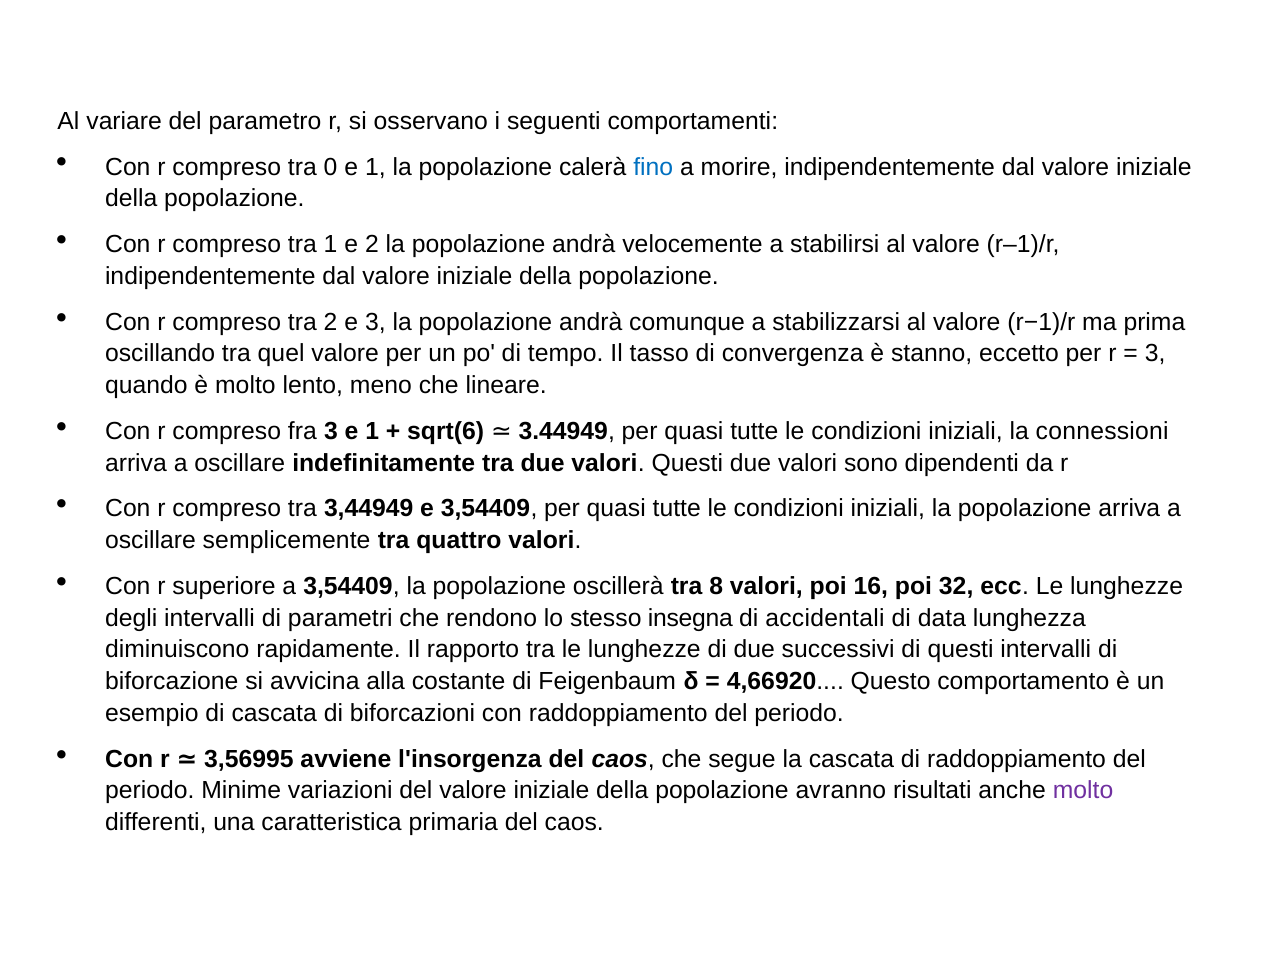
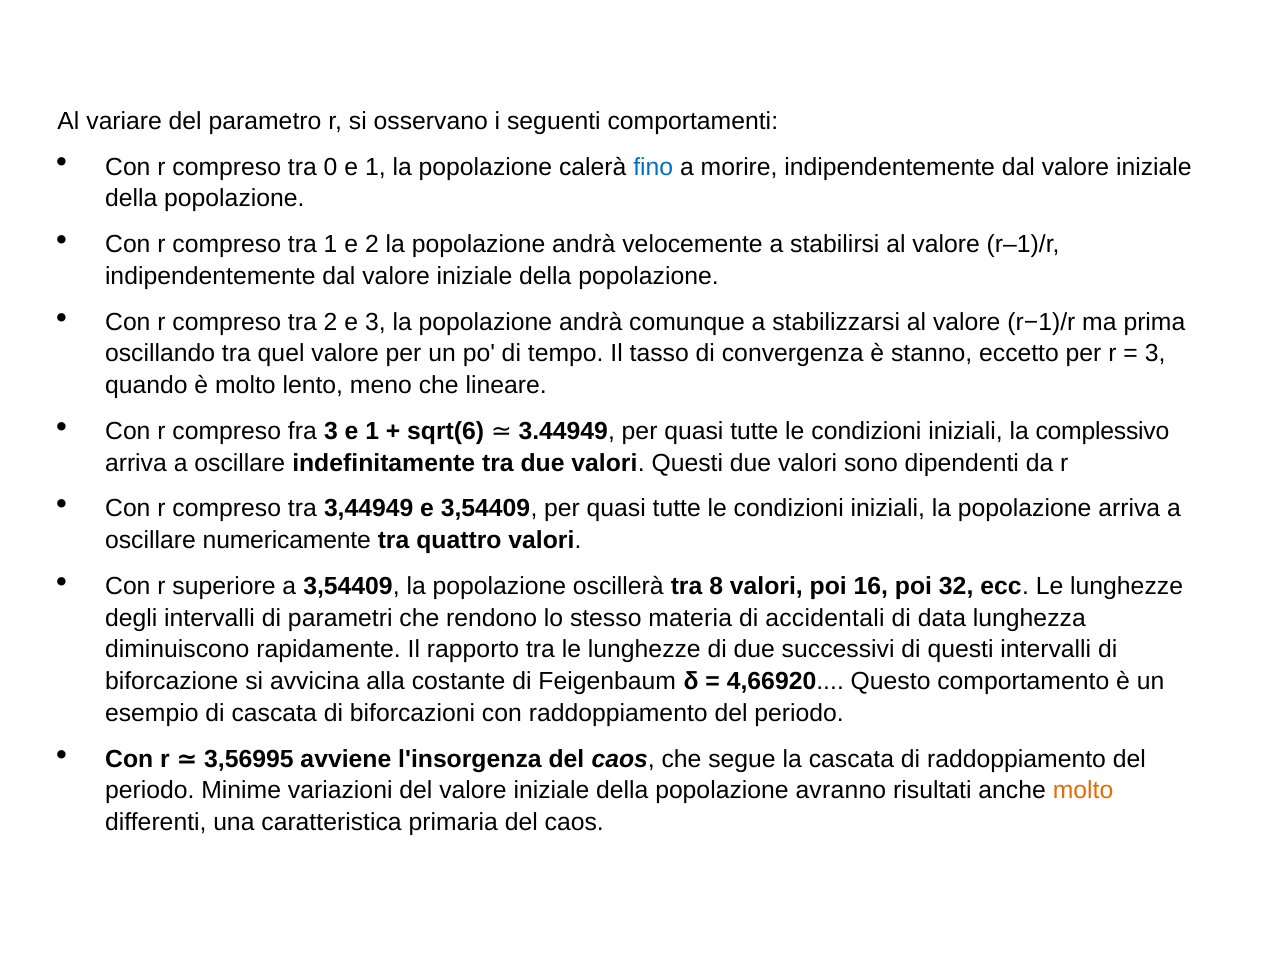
connessioni: connessioni -> complessivo
semplicemente: semplicemente -> numericamente
insegna: insegna -> materia
molto at (1083, 791) colour: purple -> orange
